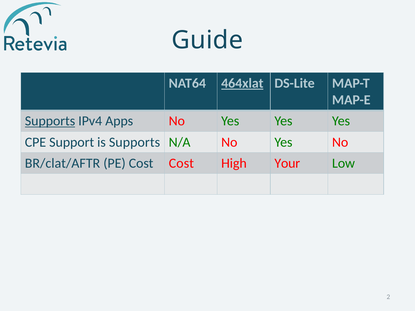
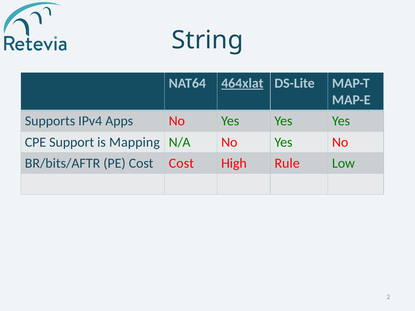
Guide: Guide -> String
Supports at (50, 121) underline: present -> none
is Supports: Supports -> Mapping
BR/clat/AFTR: BR/clat/AFTR -> BR/bits/AFTR
Your: Your -> Rule
